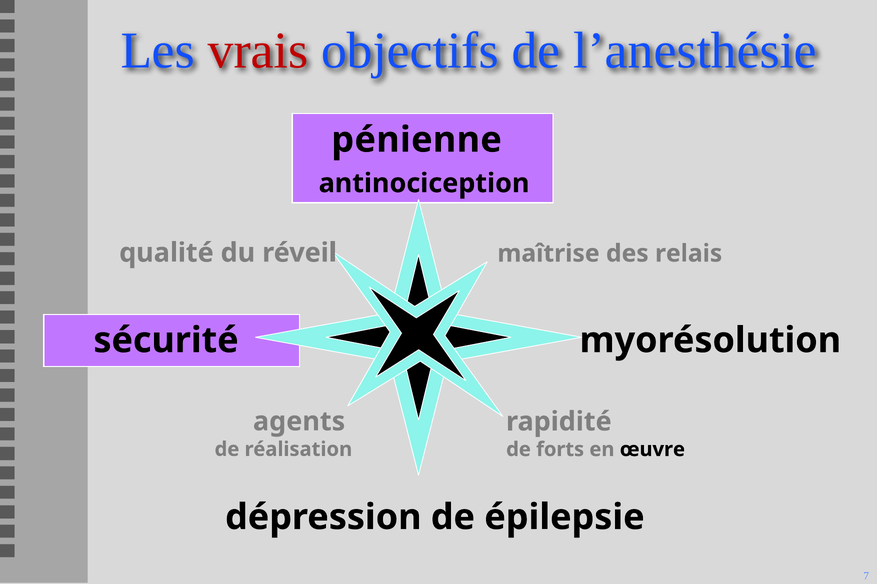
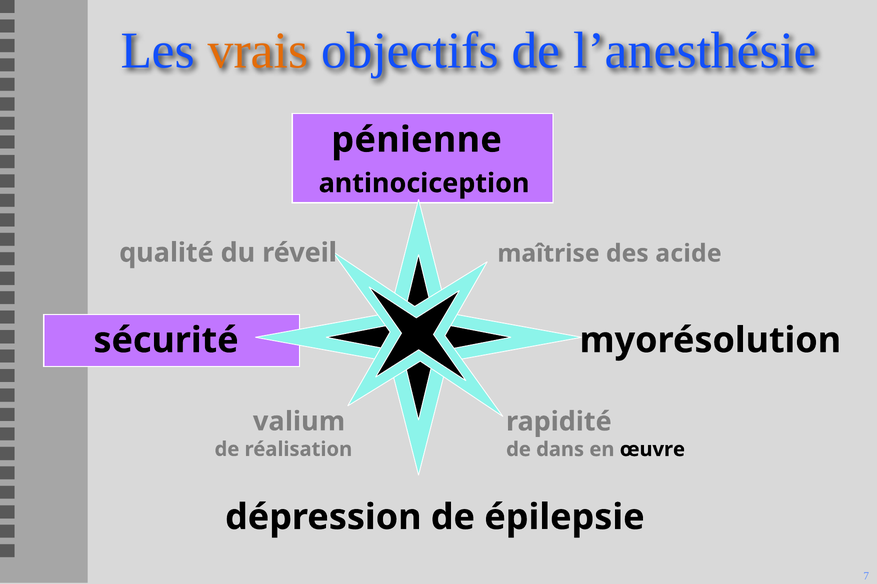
vrais colour: red -> orange
relais: relais -> acide
agents: agents -> valium
forts: forts -> dans
